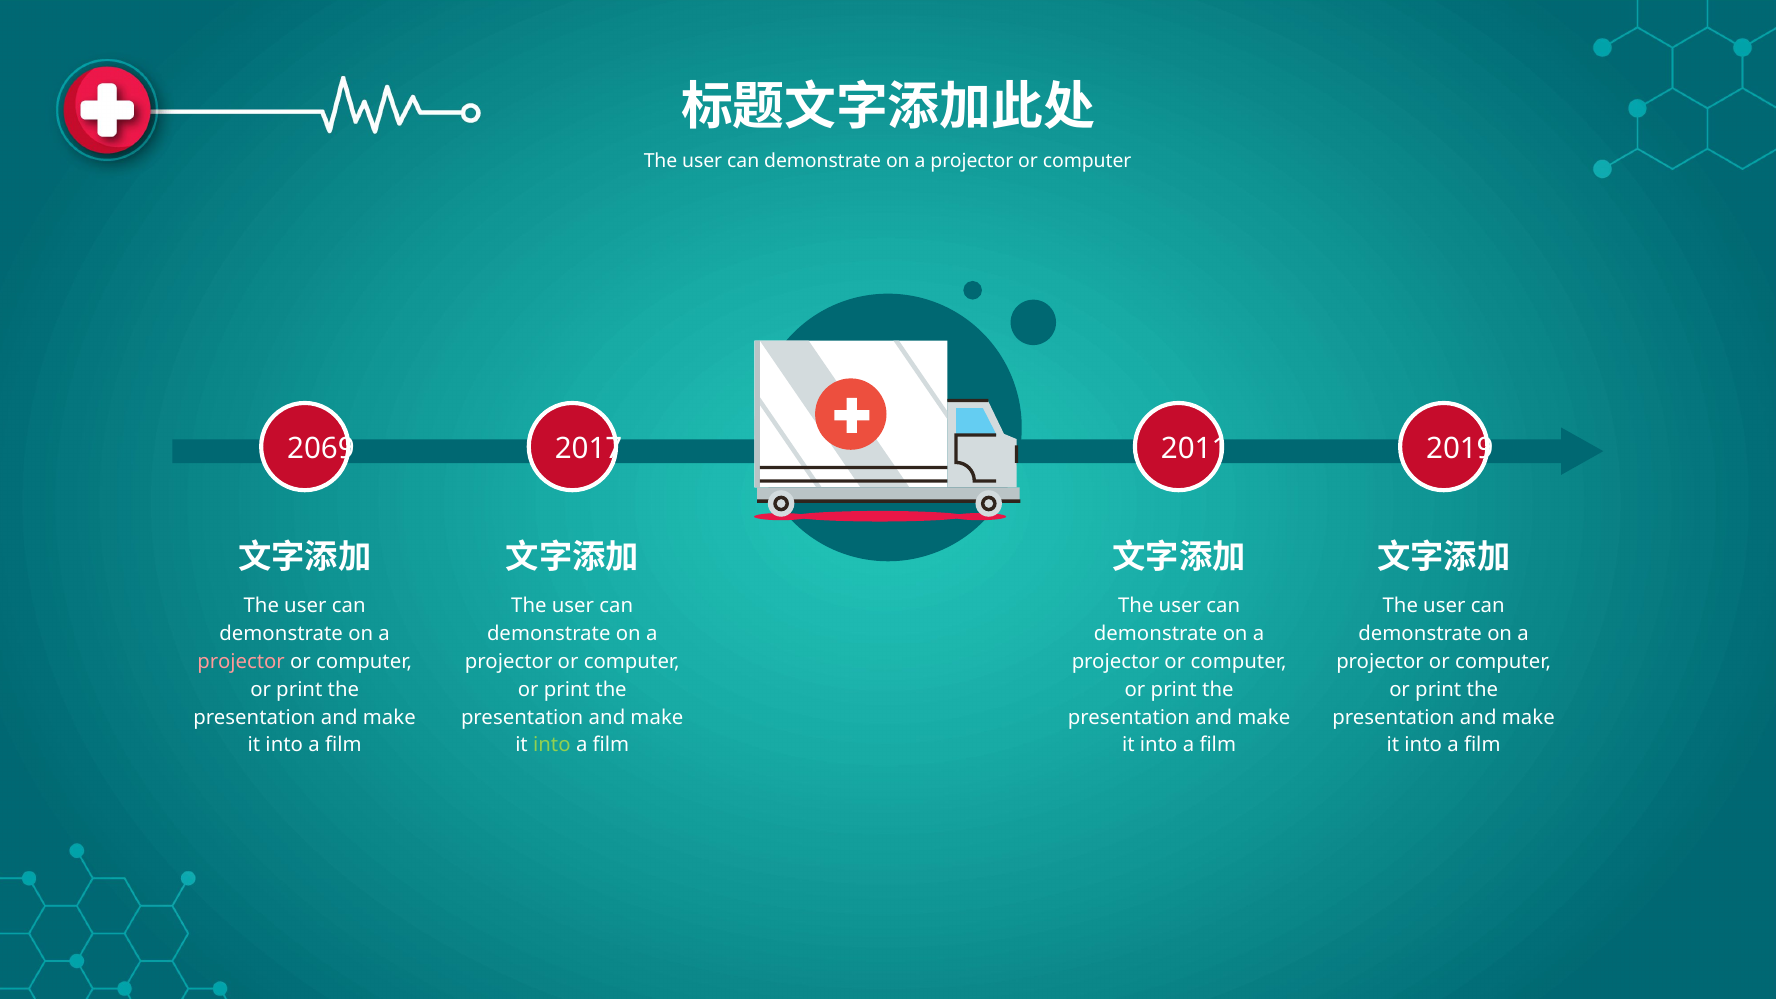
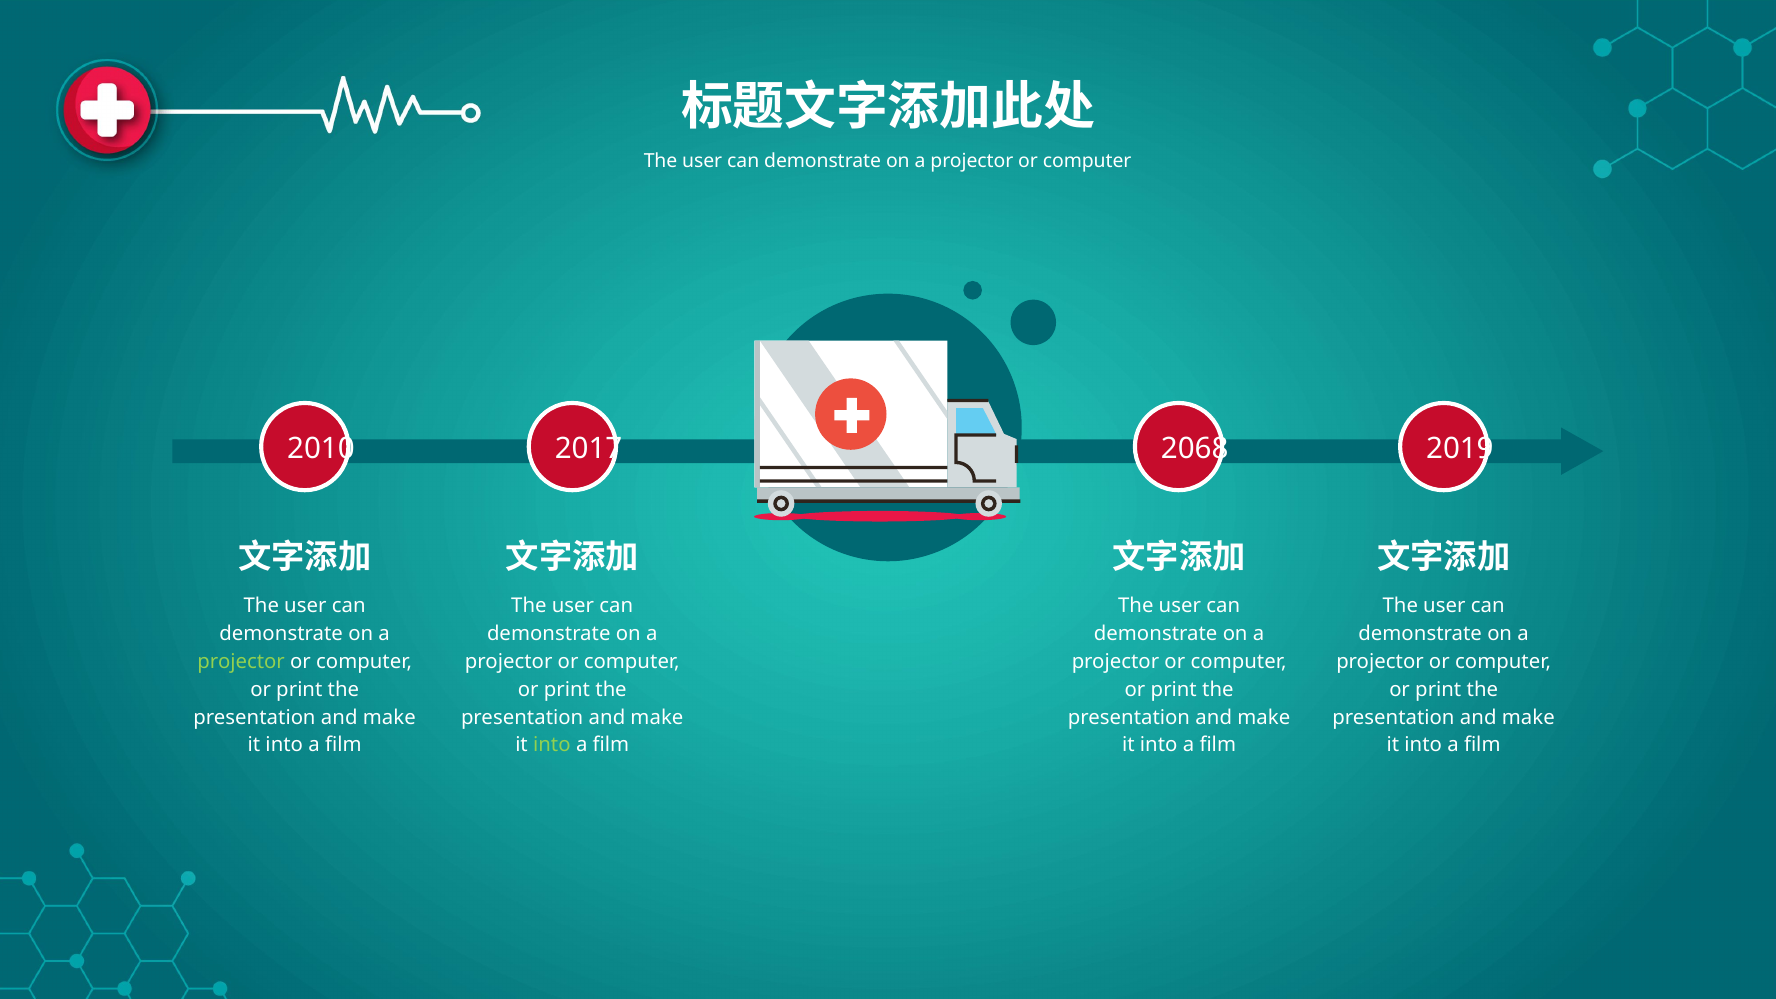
2069: 2069 -> 2010
2011: 2011 -> 2068
projector at (241, 662) colour: pink -> light green
